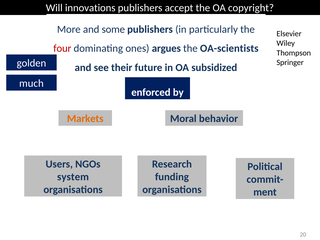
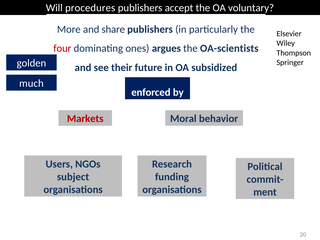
innovations: innovations -> procedures
copyright: copyright -> voluntary
some: some -> share
Markets colour: orange -> red
system: system -> subject
